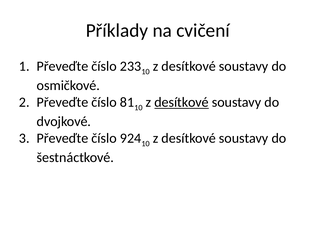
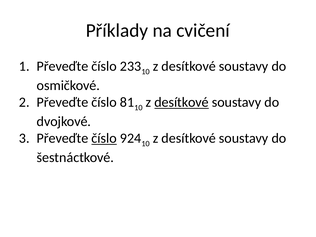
číslo at (104, 138) underline: none -> present
